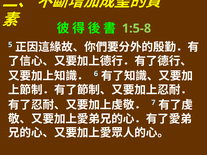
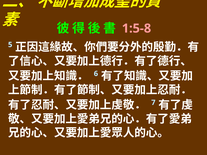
1:5-8 colour: light green -> pink
